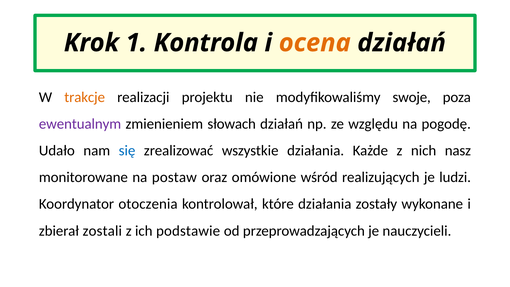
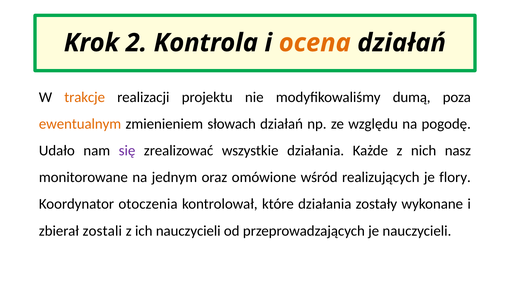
1: 1 -> 2
swoje: swoje -> dumą
ewentualnym colour: purple -> orange
się colour: blue -> purple
postaw: postaw -> jednym
ludzi: ludzi -> flory
ich podstawie: podstawie -> nauczycieli
